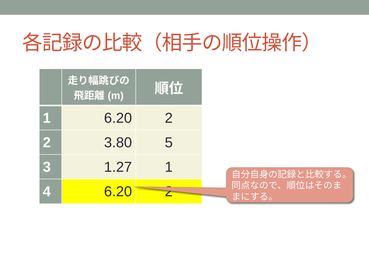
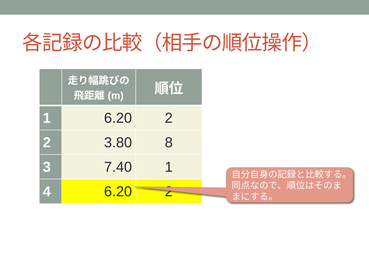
5: 5 -> 8
1.27: 1.27 -> 7.40
